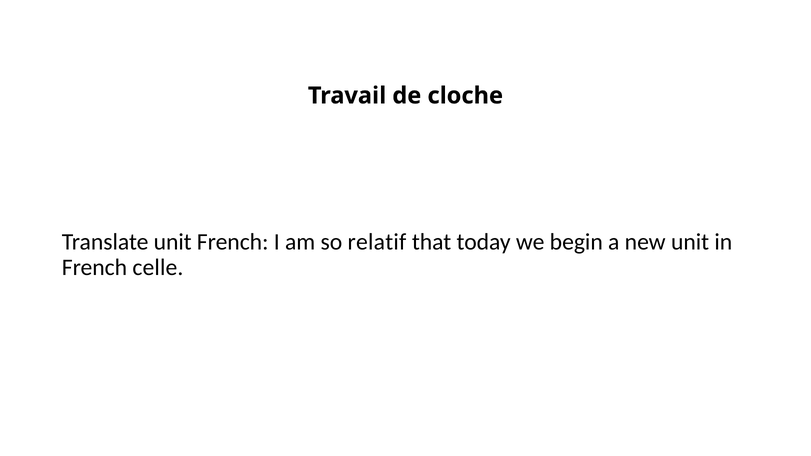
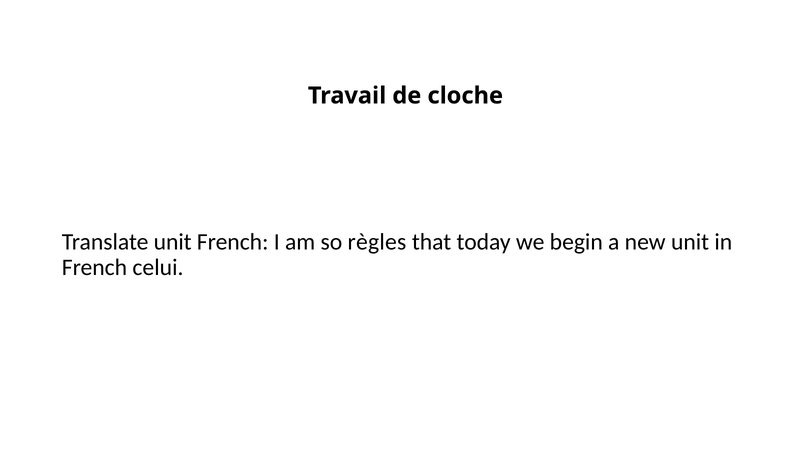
relatif: relatif -> règles
celle: celle -> celui
